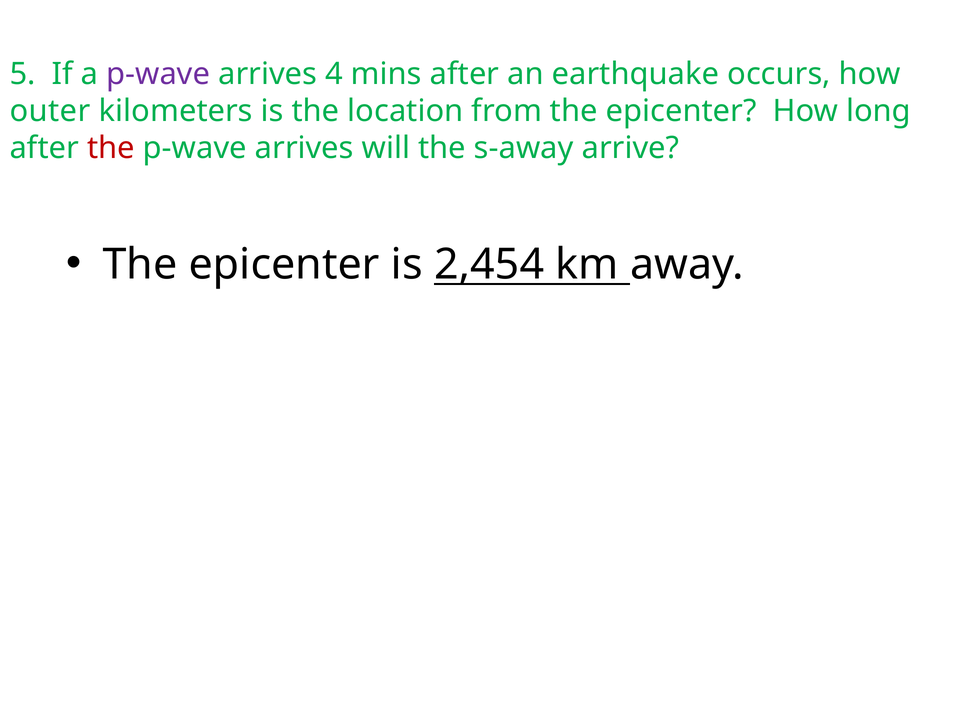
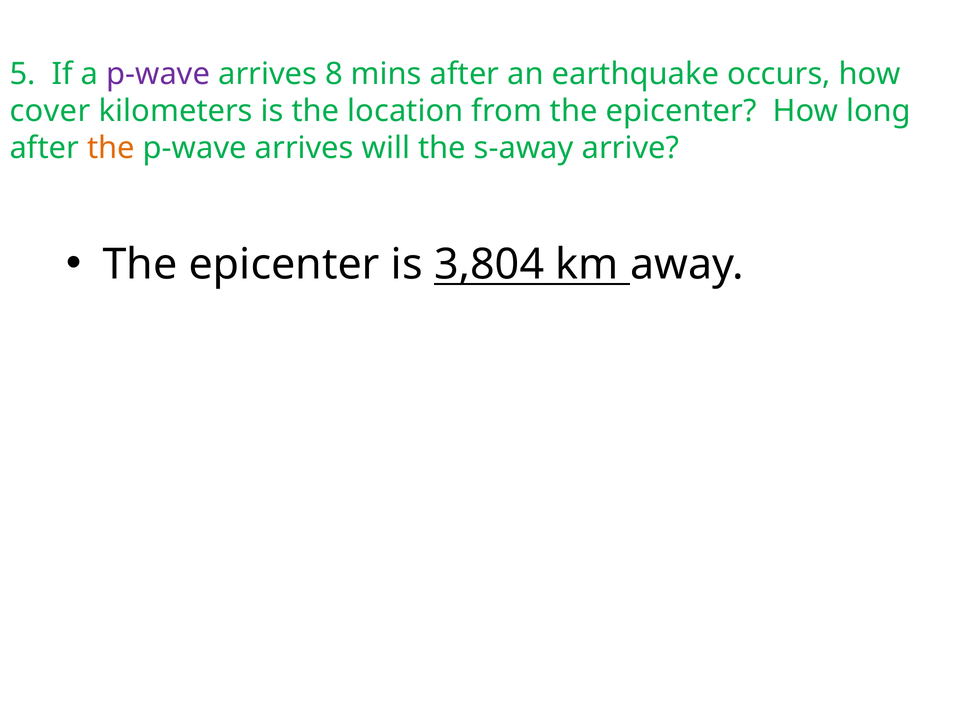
4: 4 -> 8
outer: outer -> cover
the at (111, 148) colour: red -> orange
2,454: 2,454 -> 3,804
